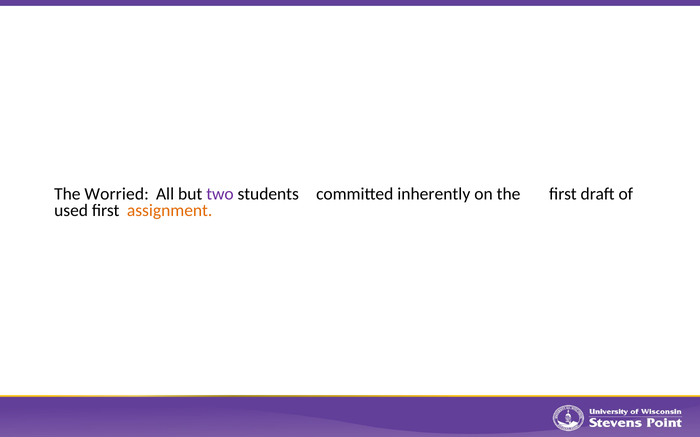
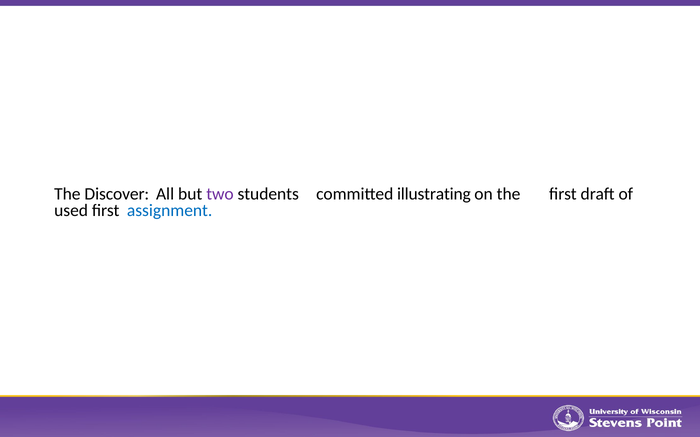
Worried: Worried -> Discover
inherently: inherently -> illustrating
assignment colour: orange -> blue
